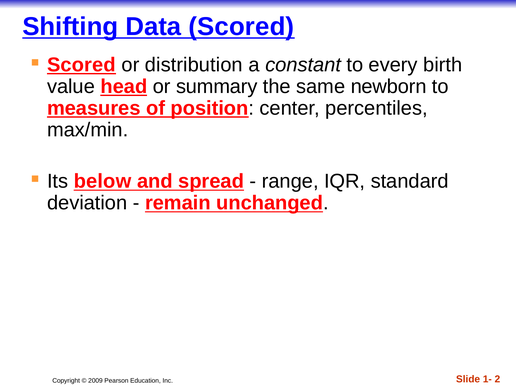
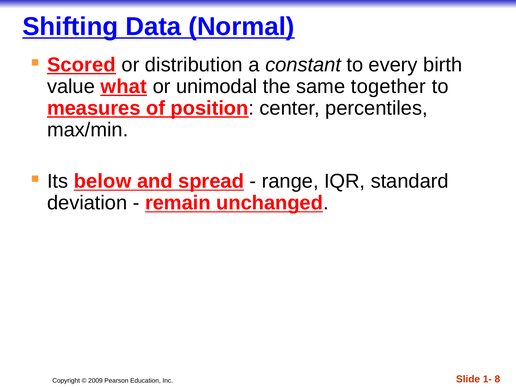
Data Scored: Scored -> Normal
head: head -> what
summary: summary -> unimodal
newborn: newborn -> together
2: 2 -> 8
